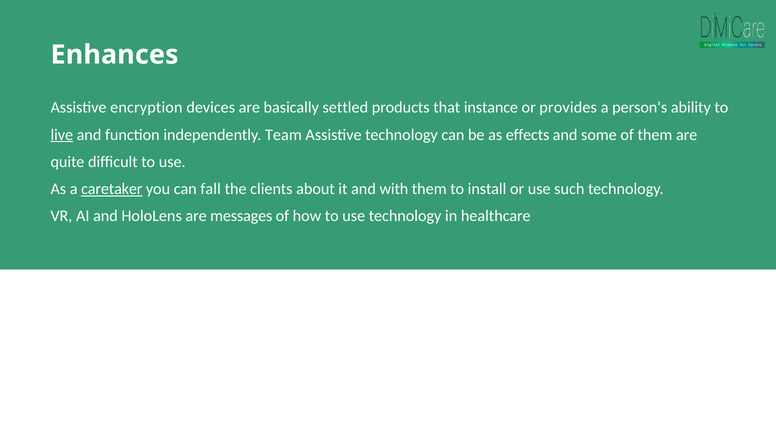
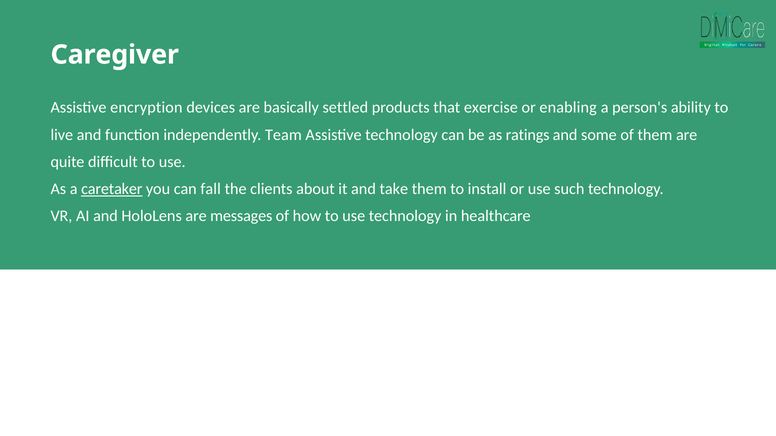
Enhances: Enhances -> Caregiver
instance: instance -> exercise
provides: provides -> enabling
live underline: present -> none
effects: effects -> ratings
with: with -> take
